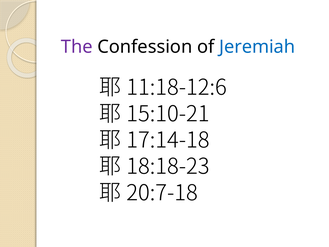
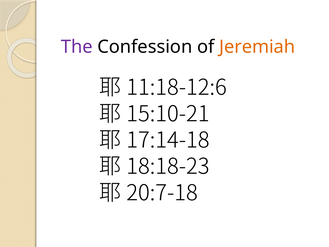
Jeremiah colour: blue -> orange
